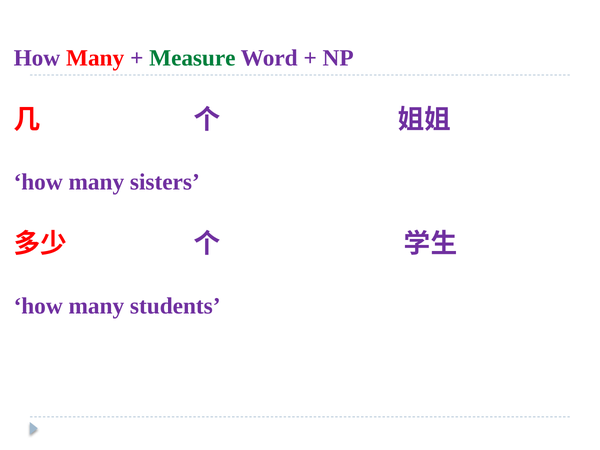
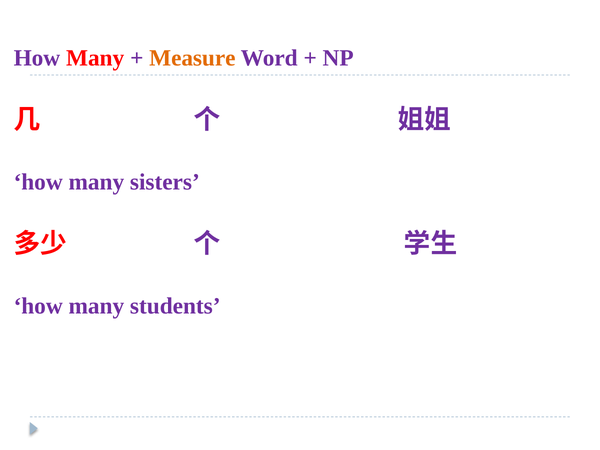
Measure colour: green -> orange
